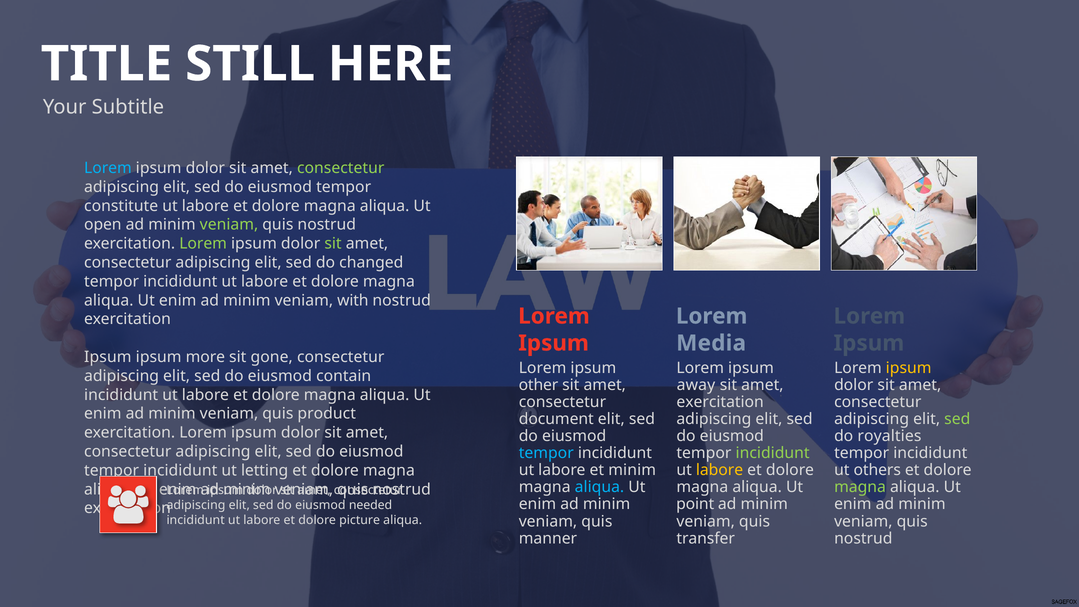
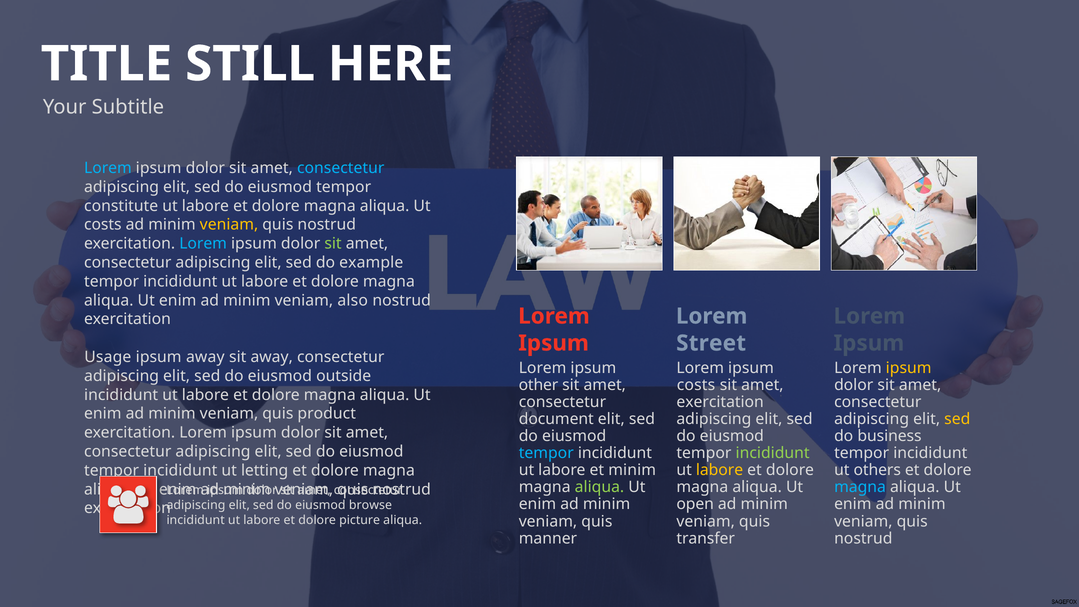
consectetur at (341, 168) colour: light green -> light blue
open at (103, 225): open -> costs
veniam at (229, 225) colour: light green -> yellow
Lorem at (203, 244) colour: light green -> light blue
changed: changed -> example
with: with -> also
Media: Media -> Street
Ipsum at (108, 357): Ipsum -> Usage
ipsum more: more -> away
sit gone: gone -> away
contain: contain -> outside
away at (696, 385): away -> costs
sed at (957, 419) colour: light green -> yellow
royalties: royalties -> business
aliqua at (599, 487) colour: light blue -> light green
magna at (860, 487) colour: light green -> light blue
point: point -> open
needed: needed -> browse
